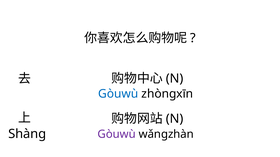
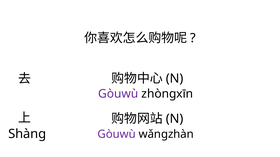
Gòuwù at (118, 94) colour: blue -> purple
